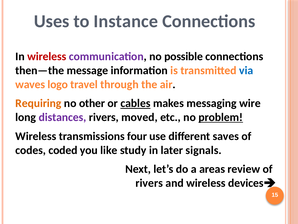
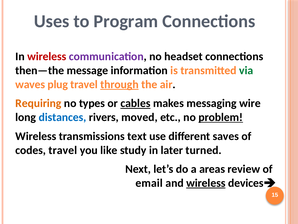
Instance: Instance -> Program
possible: possible -> headset
via colour: blue -> green
logo: logo -> plug
through underline: none -> present
other: other -> types
distances colour: purple -> blue
four: four -> text
codes coded: coded -> travel
signals: signals -> turned
rivers at (149, 183): rivers -> email
wireless at (206, 183) underline: none -> present
